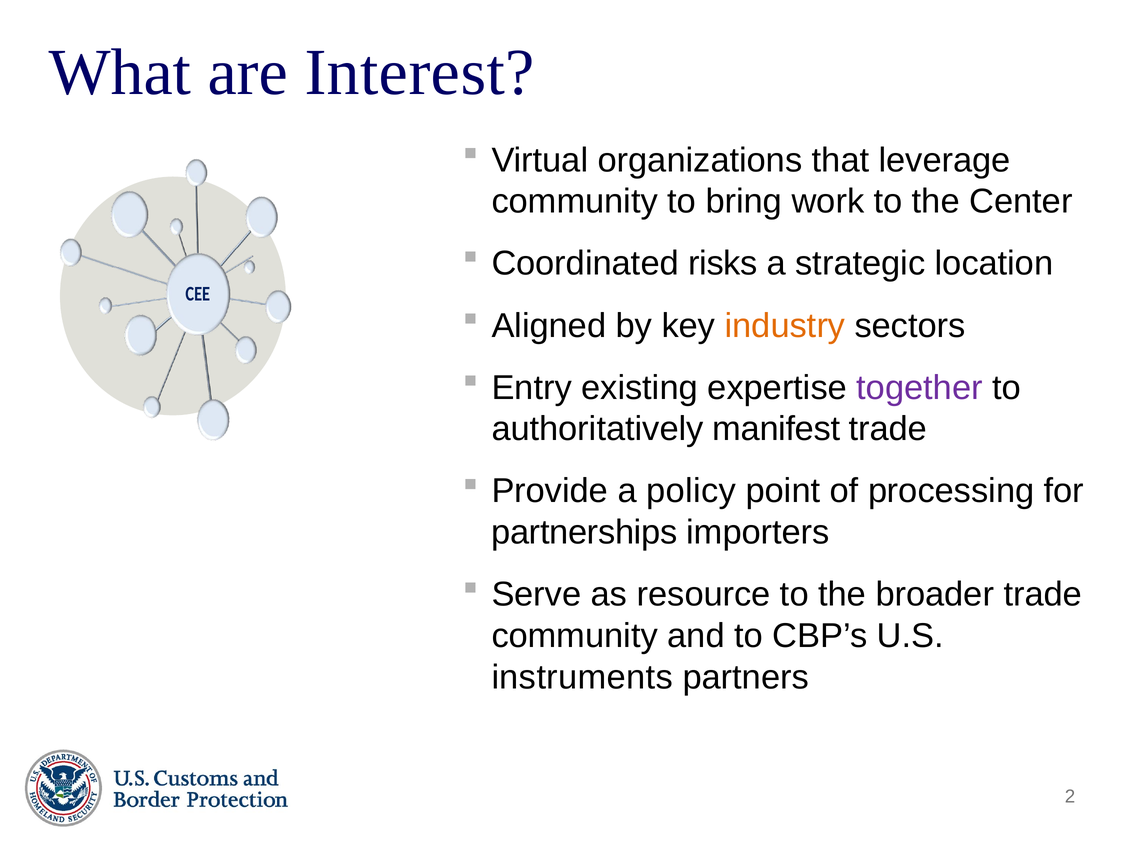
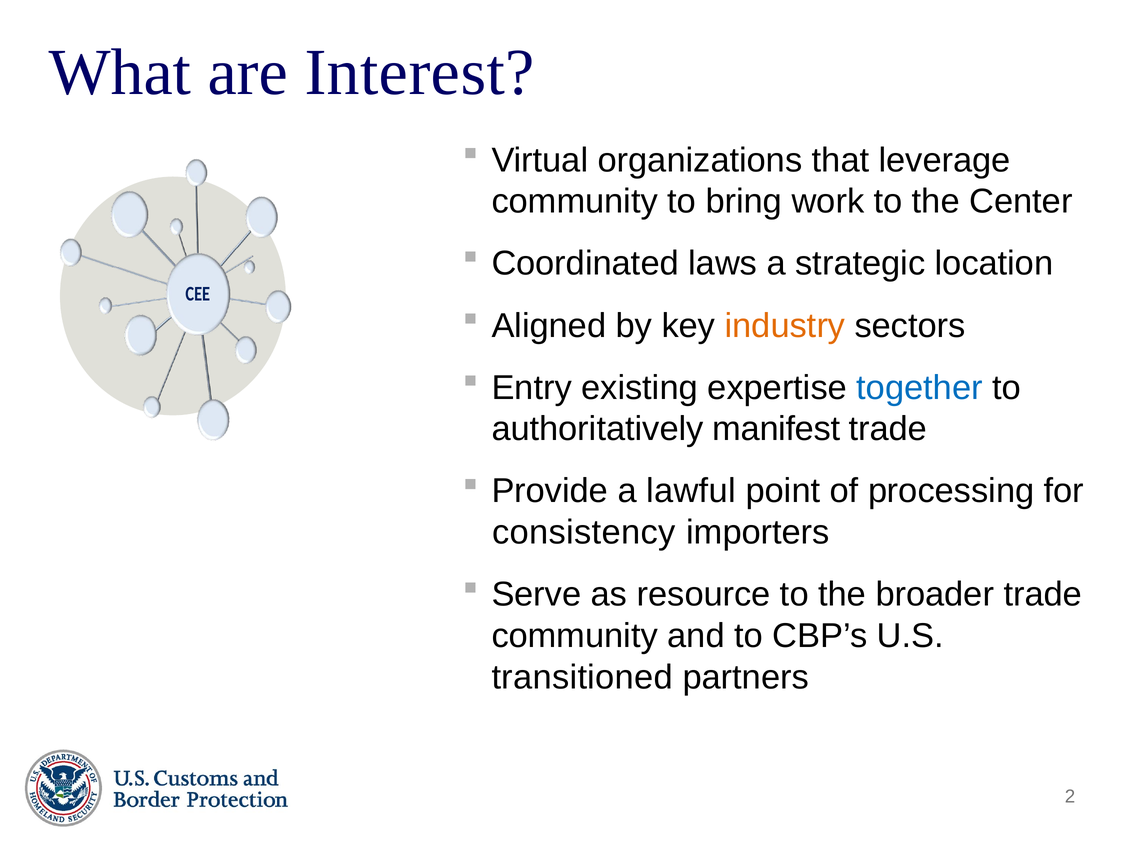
risks: risks -> laws
together colour: purple -> blue
policy: policy -> lawful
partnerships: partnerships -> consistency
instruments: instruments -> transitioned
